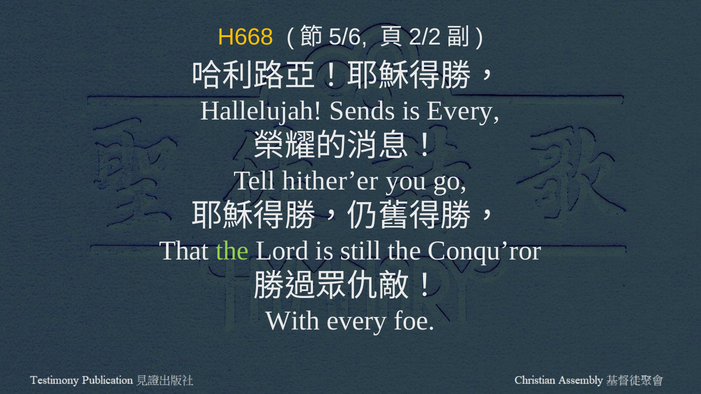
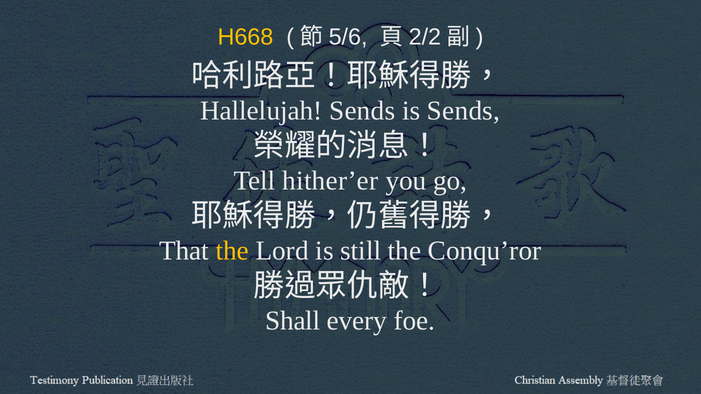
is Every: Every -> Sends
the at (232, 251) colour: light green -> yellow
With: With -> Shall
